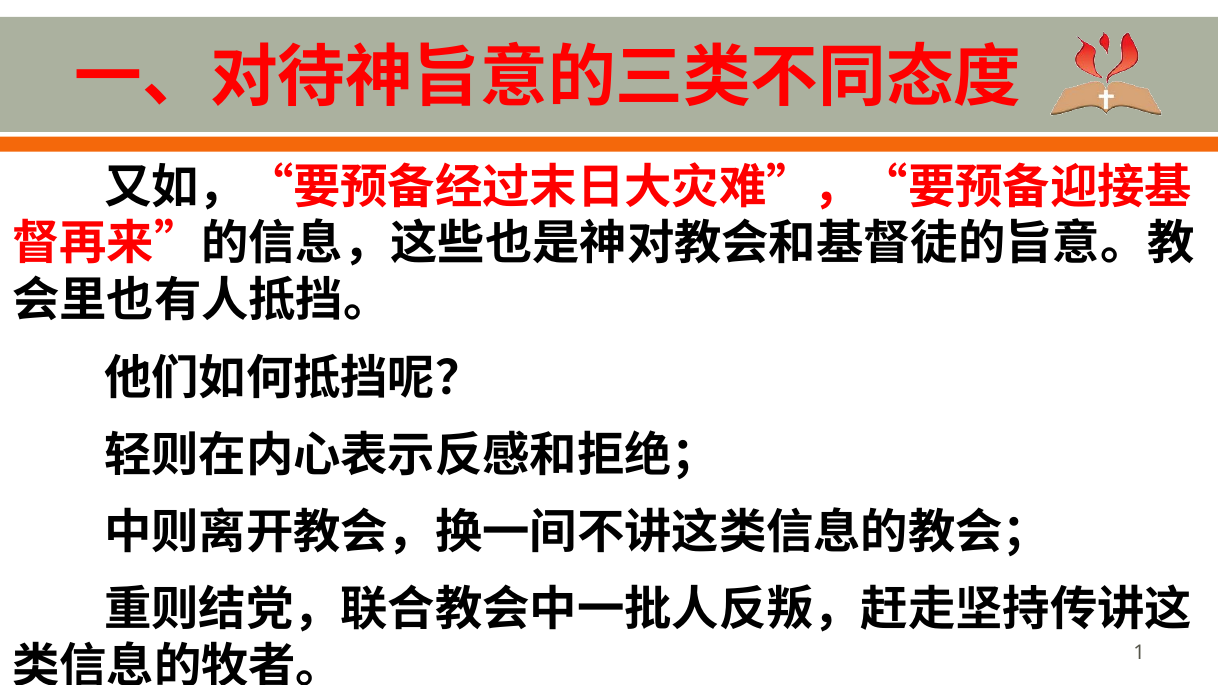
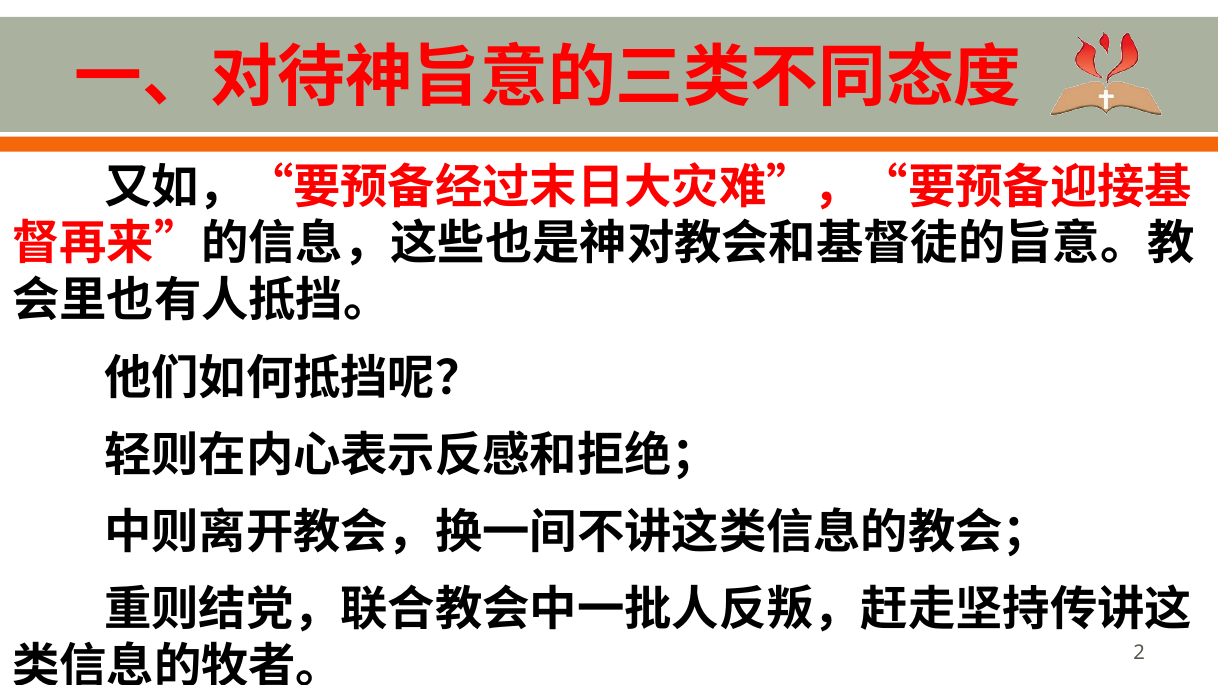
1: 1 -> 2
